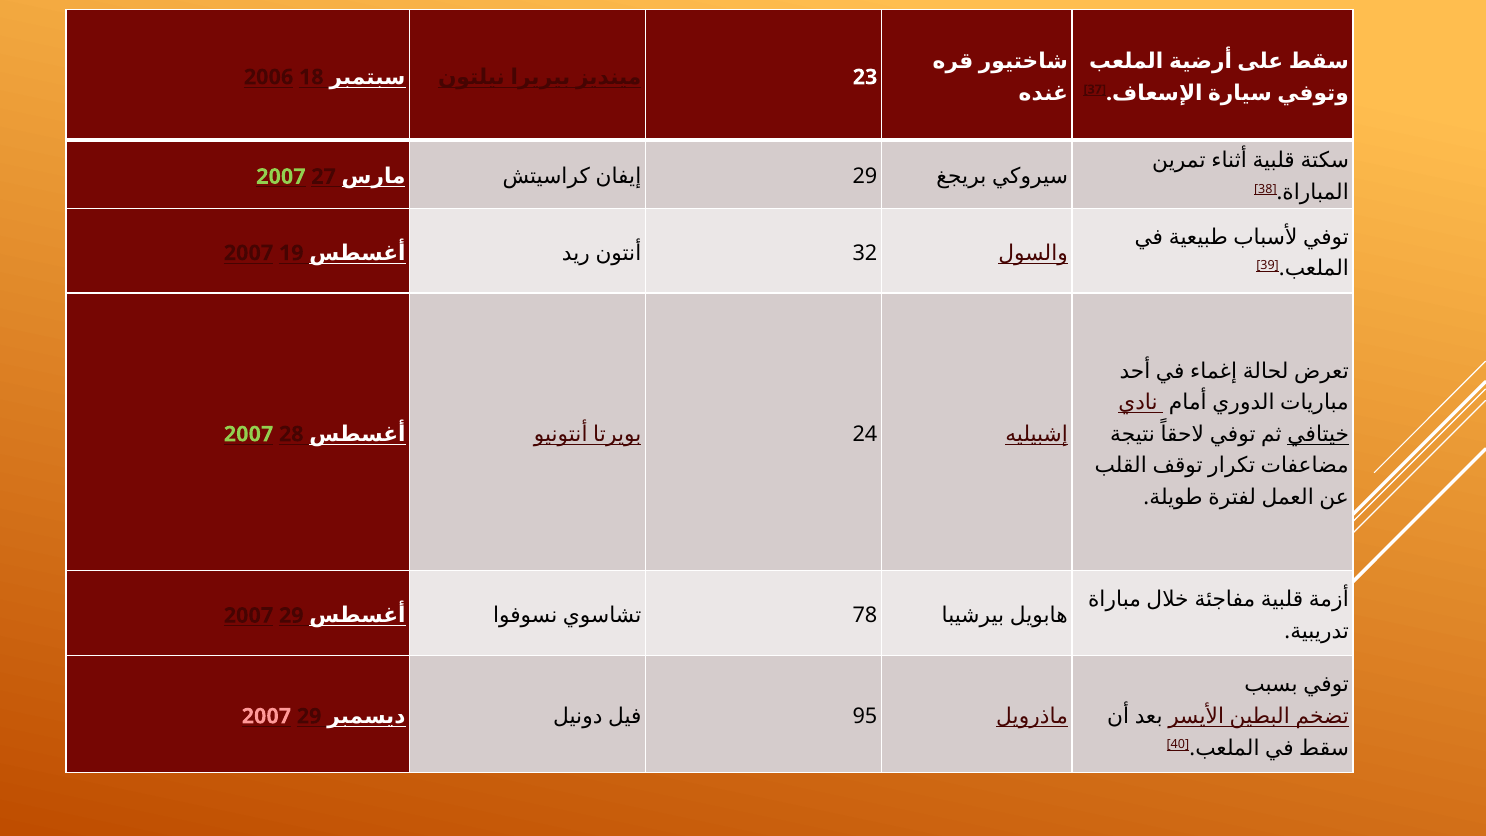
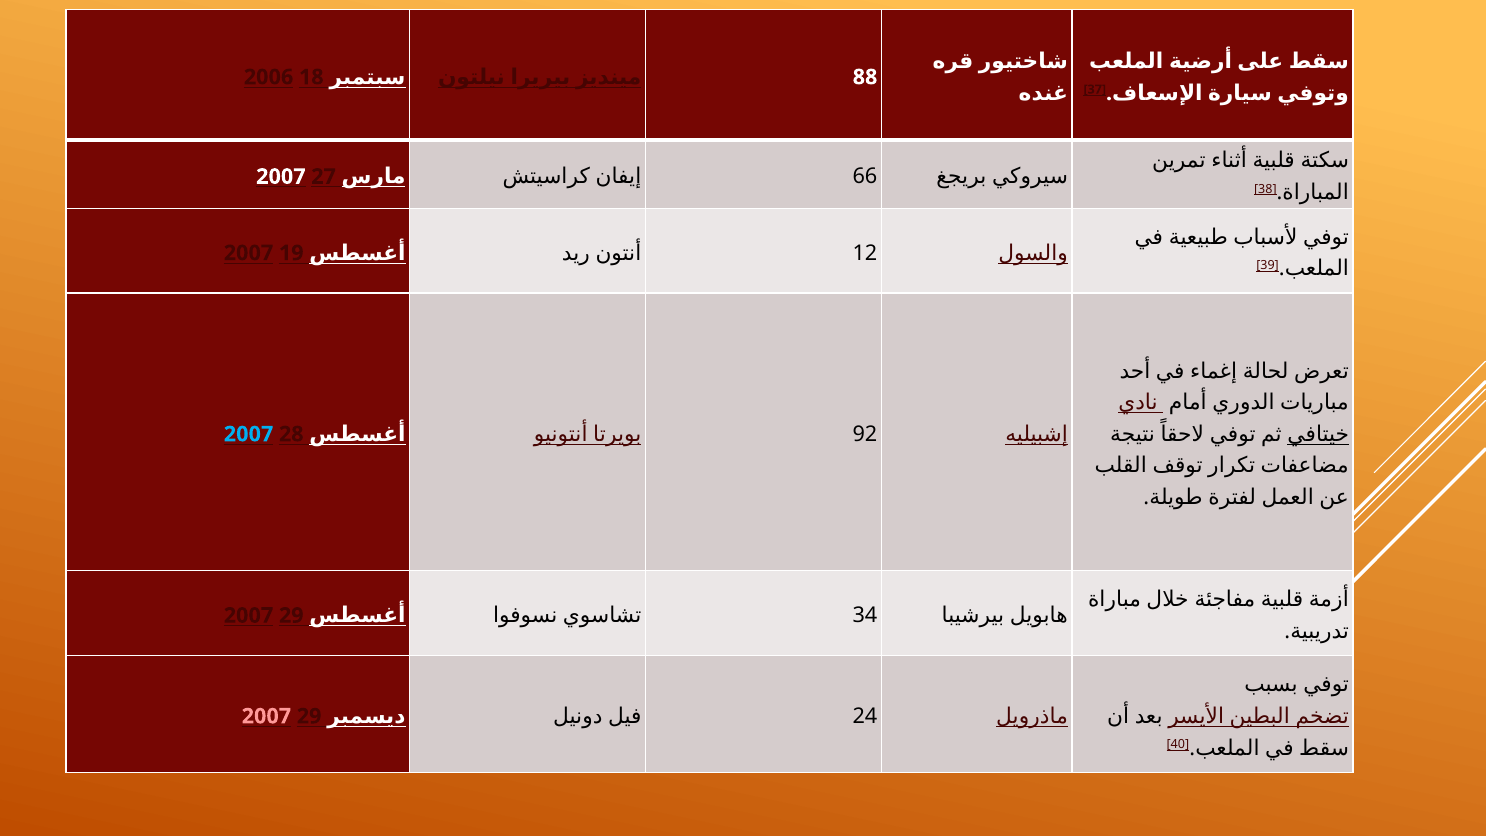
23: 23 -> 88
2007 at (281, 177) colour: light green -> white
29 at (865, 177): 29 -> 66
32: 32 -> 12
2007 at (249, 434) colour: light green -> light blue
24: 24 -> 92
78: 78 -> 34
95: 95 -> 24
